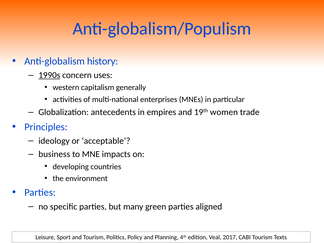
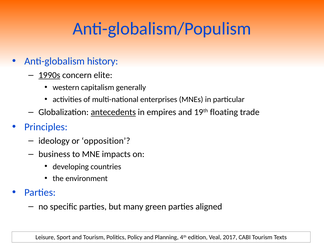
uses: uses -> elite
antecedents underline: none -> present
women: women -> floating
acceptable: acceptable -> opposition
